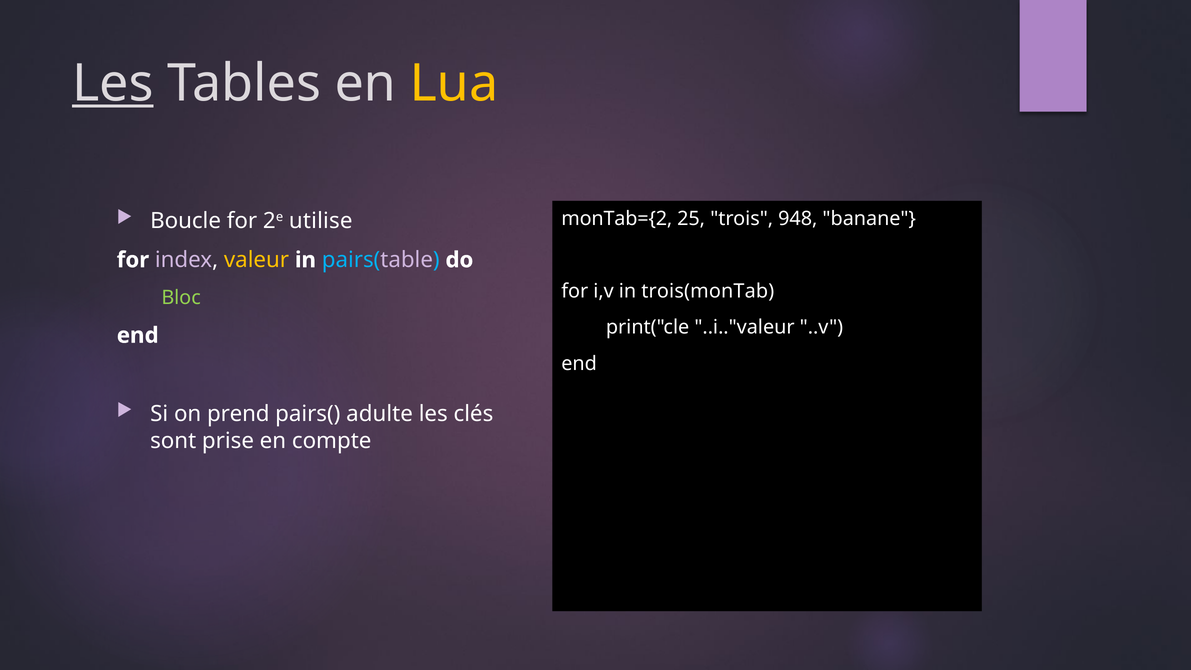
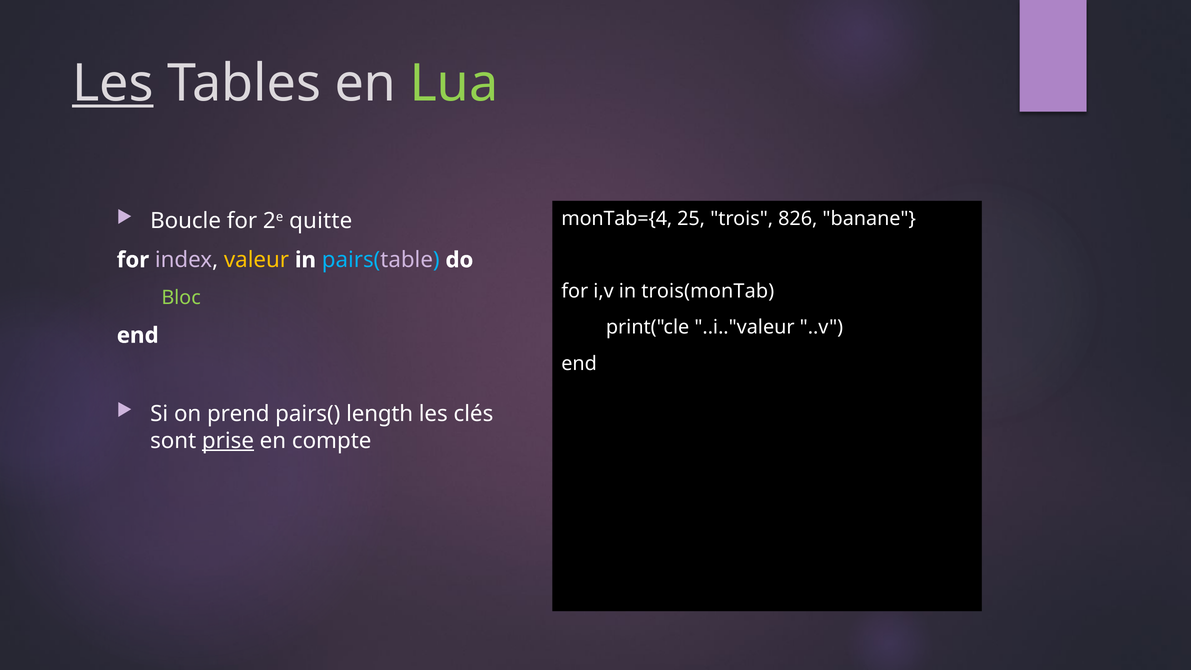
Lua colour: yellow -> light green
utilise: utilise -> quitte
monTab={2: monTab={2 -> monTab={4
948: 948 -> 826
adulte: adulte -> length
prise underline: none -> present
